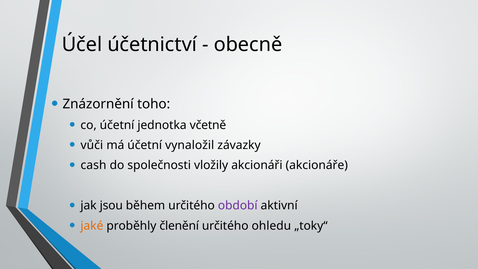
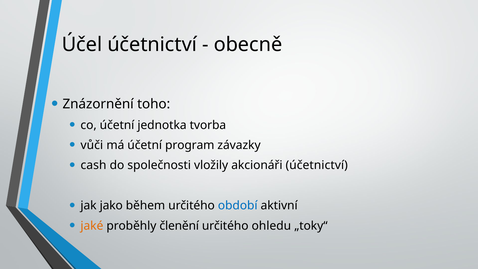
včetně: včetně -> tvorba
vynaložil: vynaložil -> program
akcionáři akcionáře: akcionáře -> účetnictví
jsou: jsou -> jako
období colour: purple -> blue
